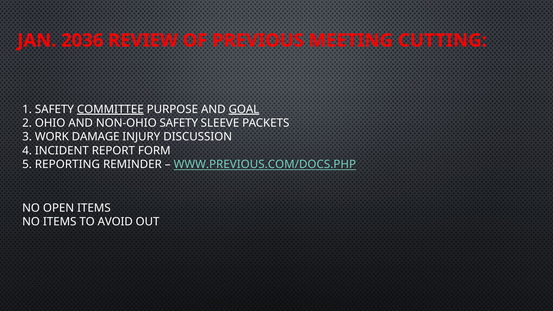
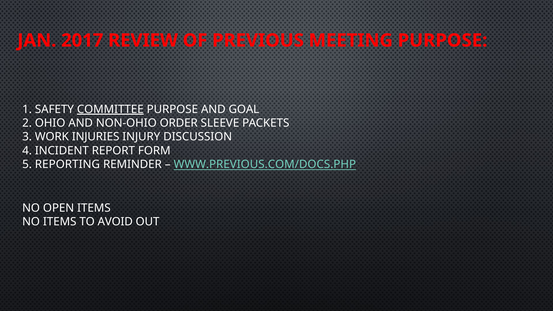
2036: 2036 -> 2017
MEETING CUTTING: CUTTING -> PURPOSE
GOAL underline: present -> none
NON-OHIO SAFETY: SAFETY -> ORDER
DAMAGE: DAMAGE -> INJURIES
